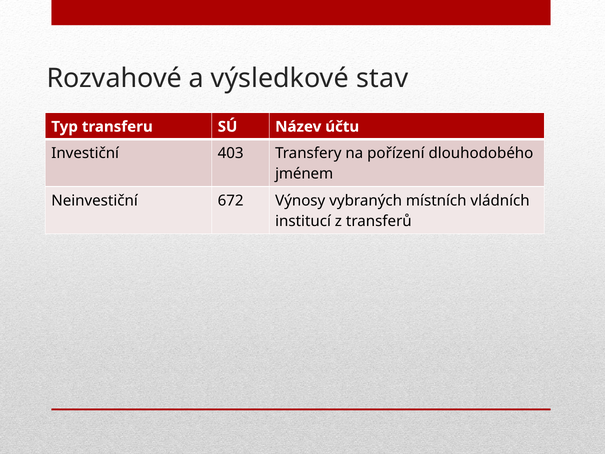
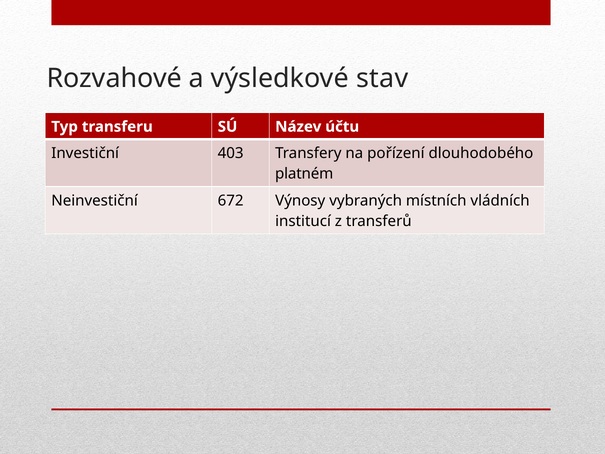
jménem: jménem -> platném
